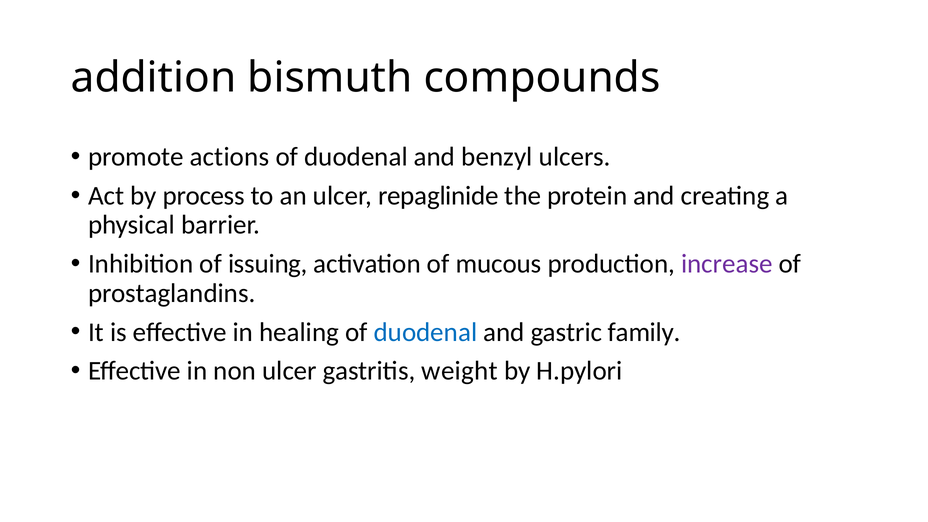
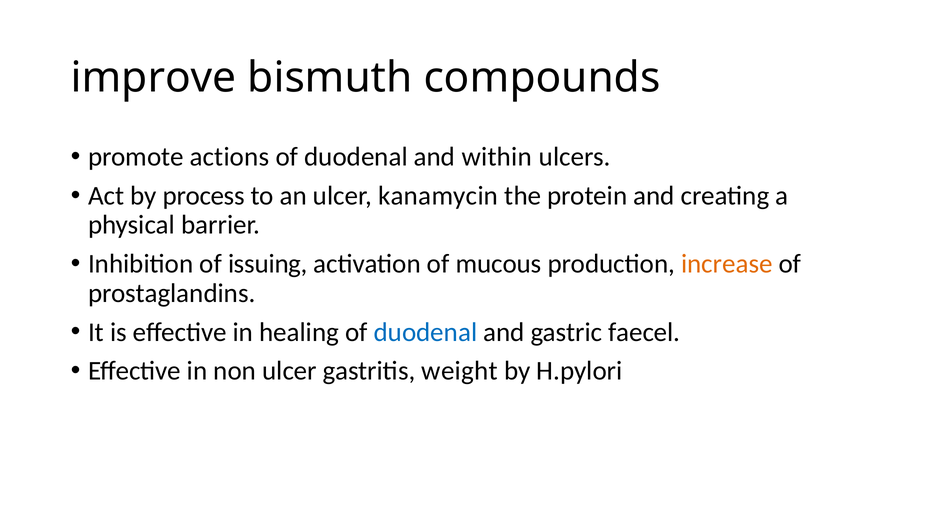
addition: addition -> improve
benzyl: benzyl -> within
repaglinide: repaglinide -> kanamycin
increase colour: purple -> orange
family: family -> faecel
